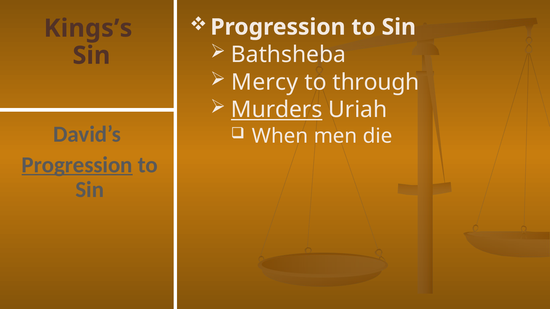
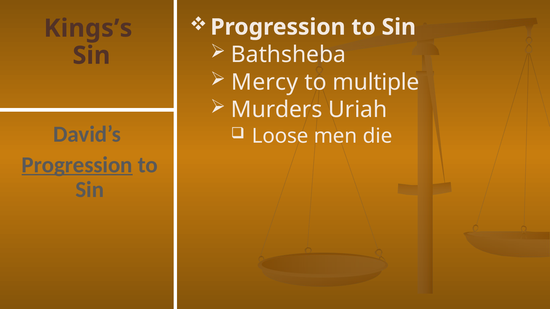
through: through -> multiple
Murders underline: present -> none
When: When -> Loose
